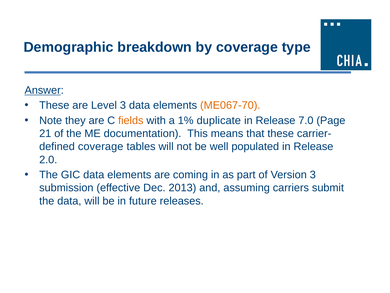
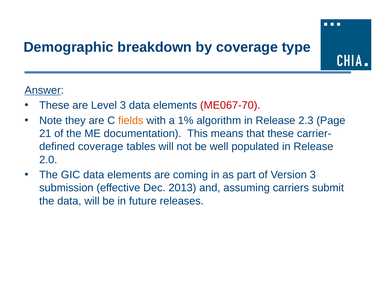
ME067-70 colour: orange -> red
duplicate: duplicate -> algorithm
7.0: 7.0 -> 2.3
